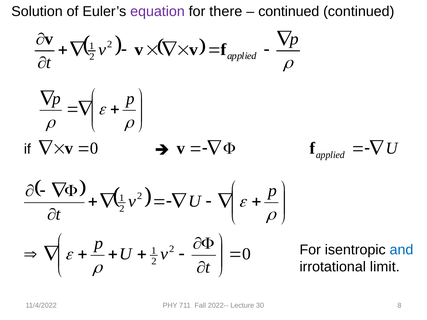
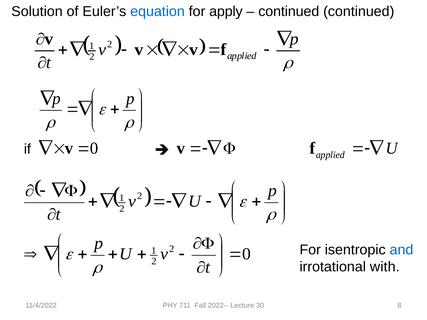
equation colour: purple -> blue
there: there -> apply
limit: limit -> with
